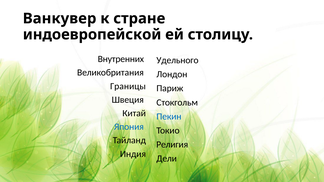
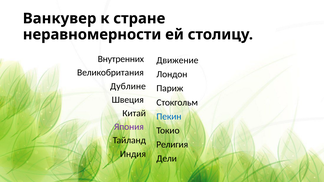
индоевропейской: индоевропейской -> неравномерности
Удельного: Удельного -> Движение
Границы: Границы -> Дублине
Япония colour: blue -> purple
